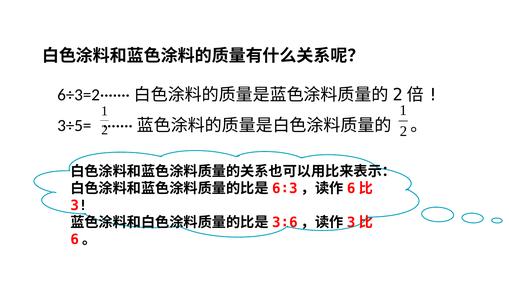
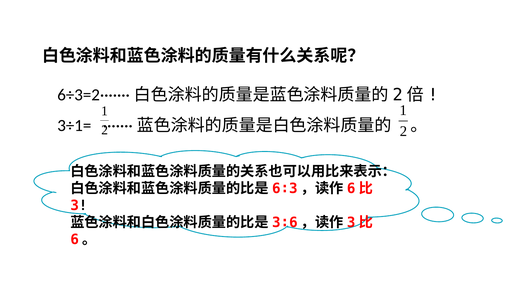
3÷5=: 3÷5= -> 3÷1=
